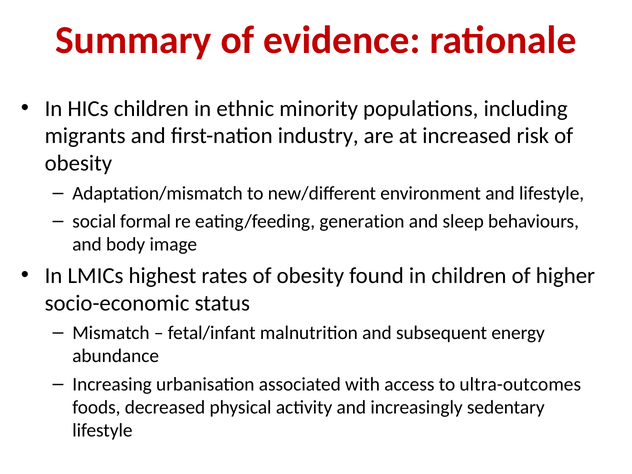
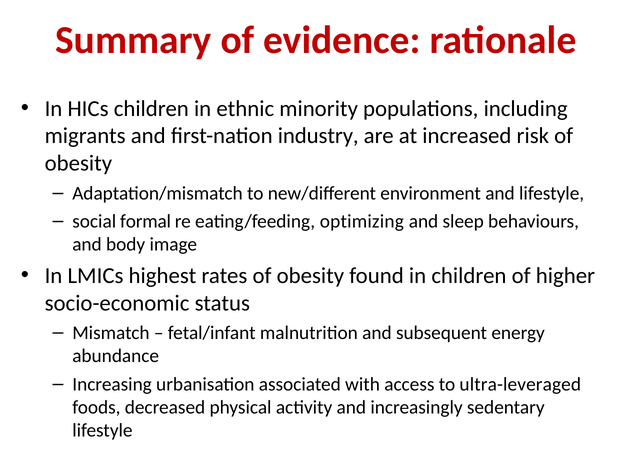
generation: generation -> optimizing
ultra-outcomes: ultra-outcomes -> ultra-leveraged
